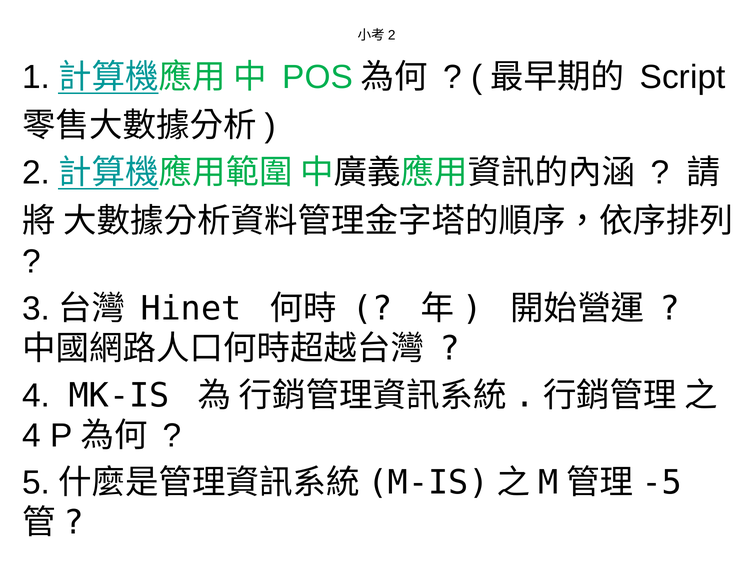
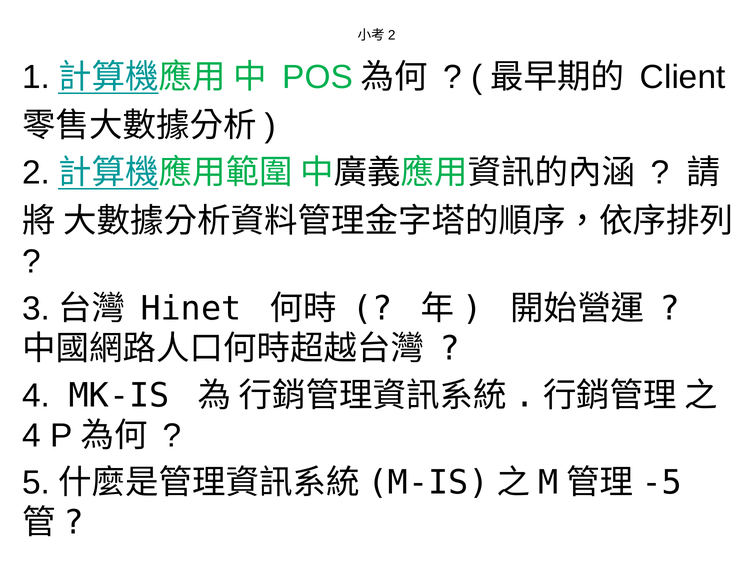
Script: Script -> Client
